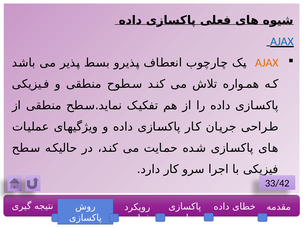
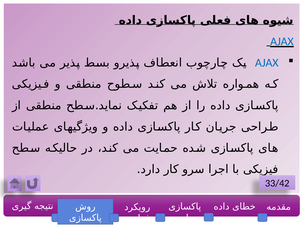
AJAX at (267, 63) colour: orange -> blue
